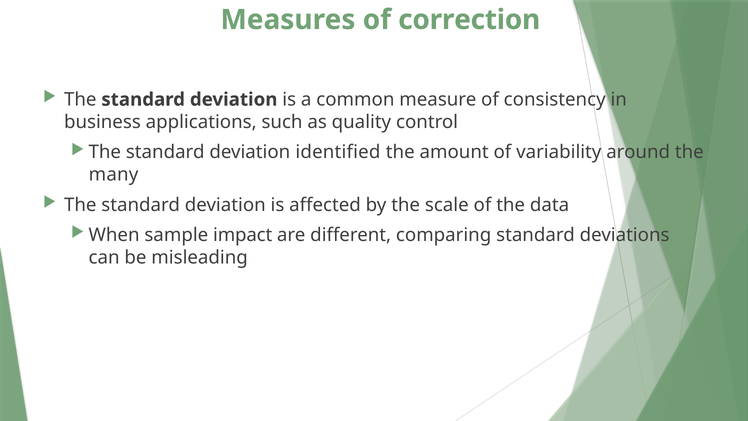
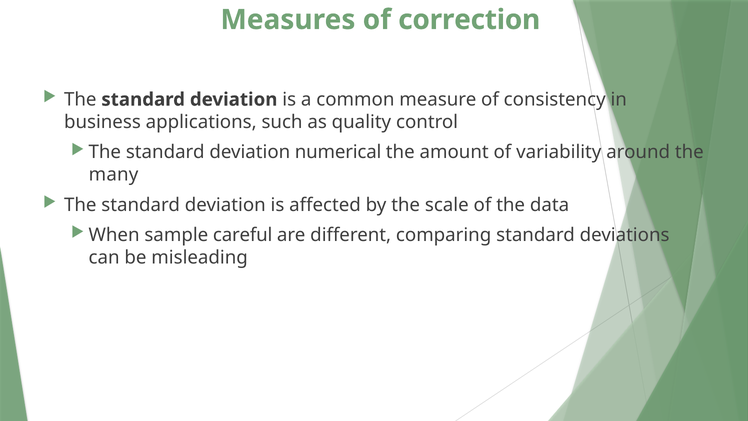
identified: identified -> numerical
impact: impact -> careful
